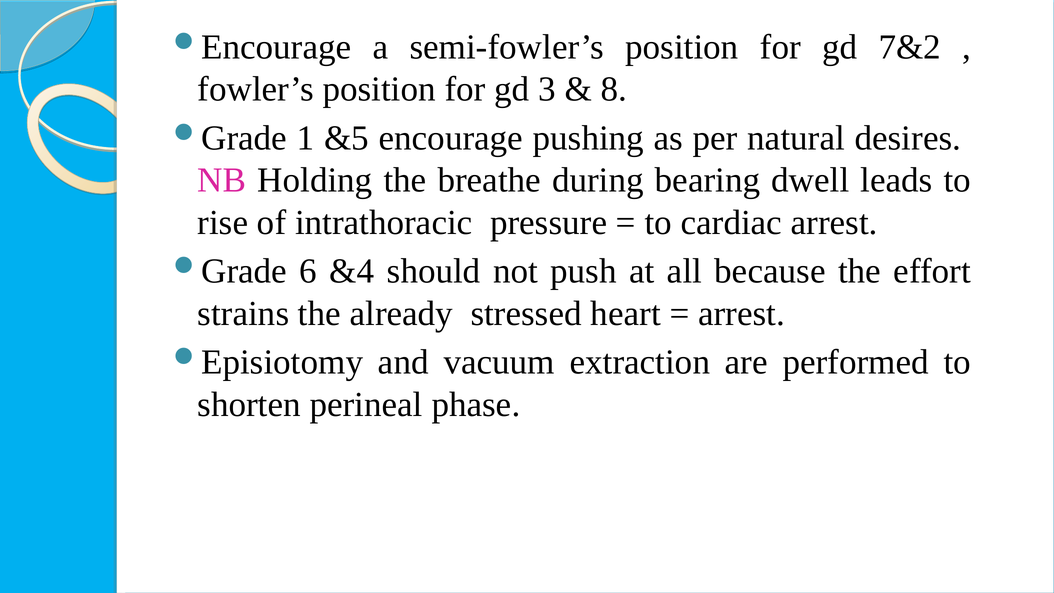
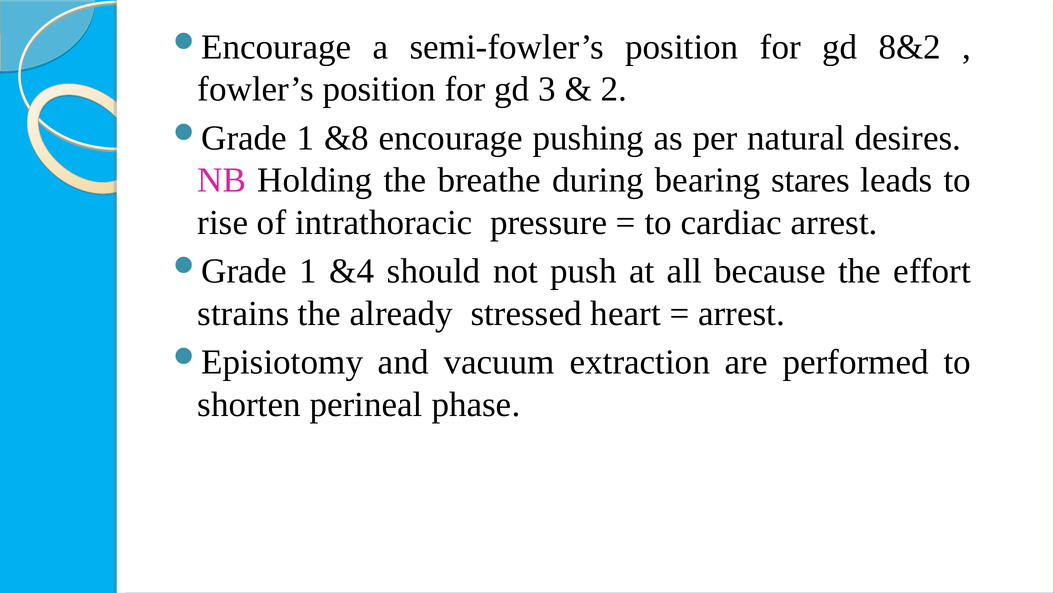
7&2: 7&2 -> 8&2
8: 8 -> 2
&5: &5 -> &8
dwell: dwell -> stares
6 at (308, 271): 6 -> 1
